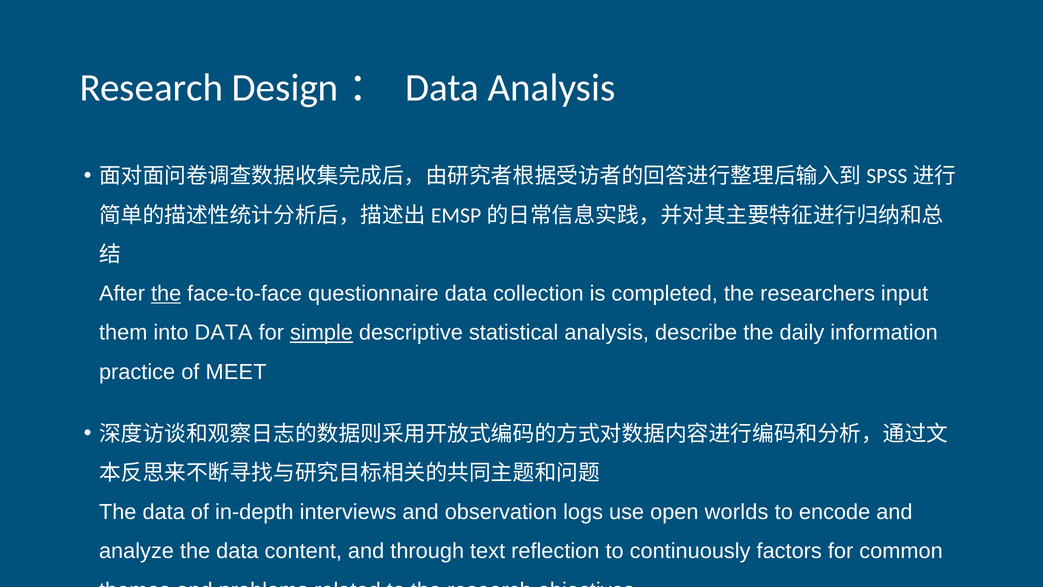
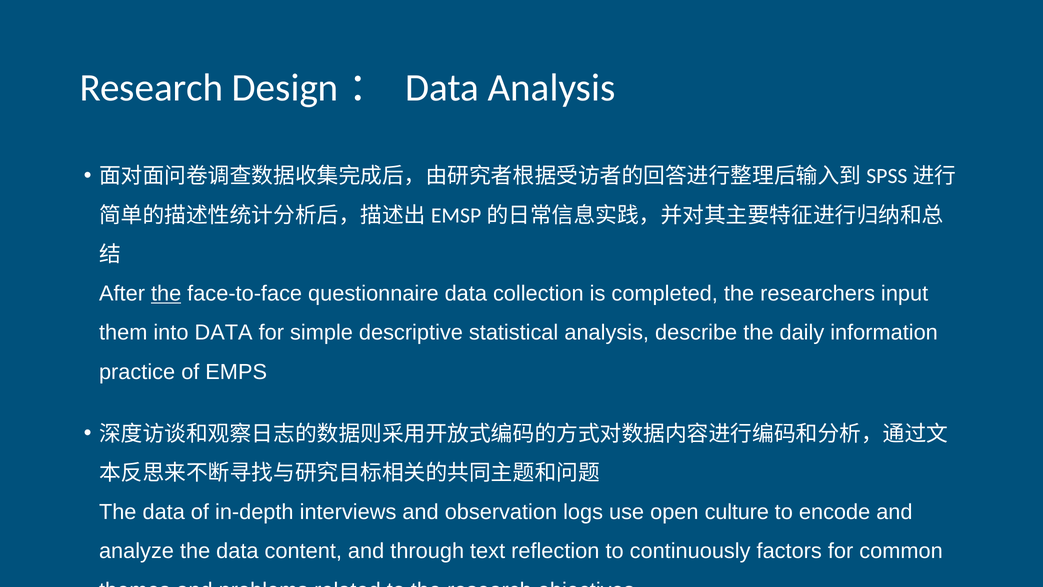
simple underline: present -> none
MEET: MEET -> EMPS
worlds: worlds -> culture
